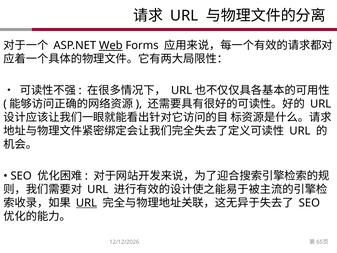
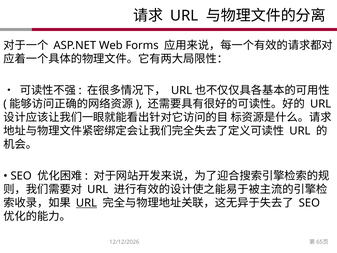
Web underline: present -> none
